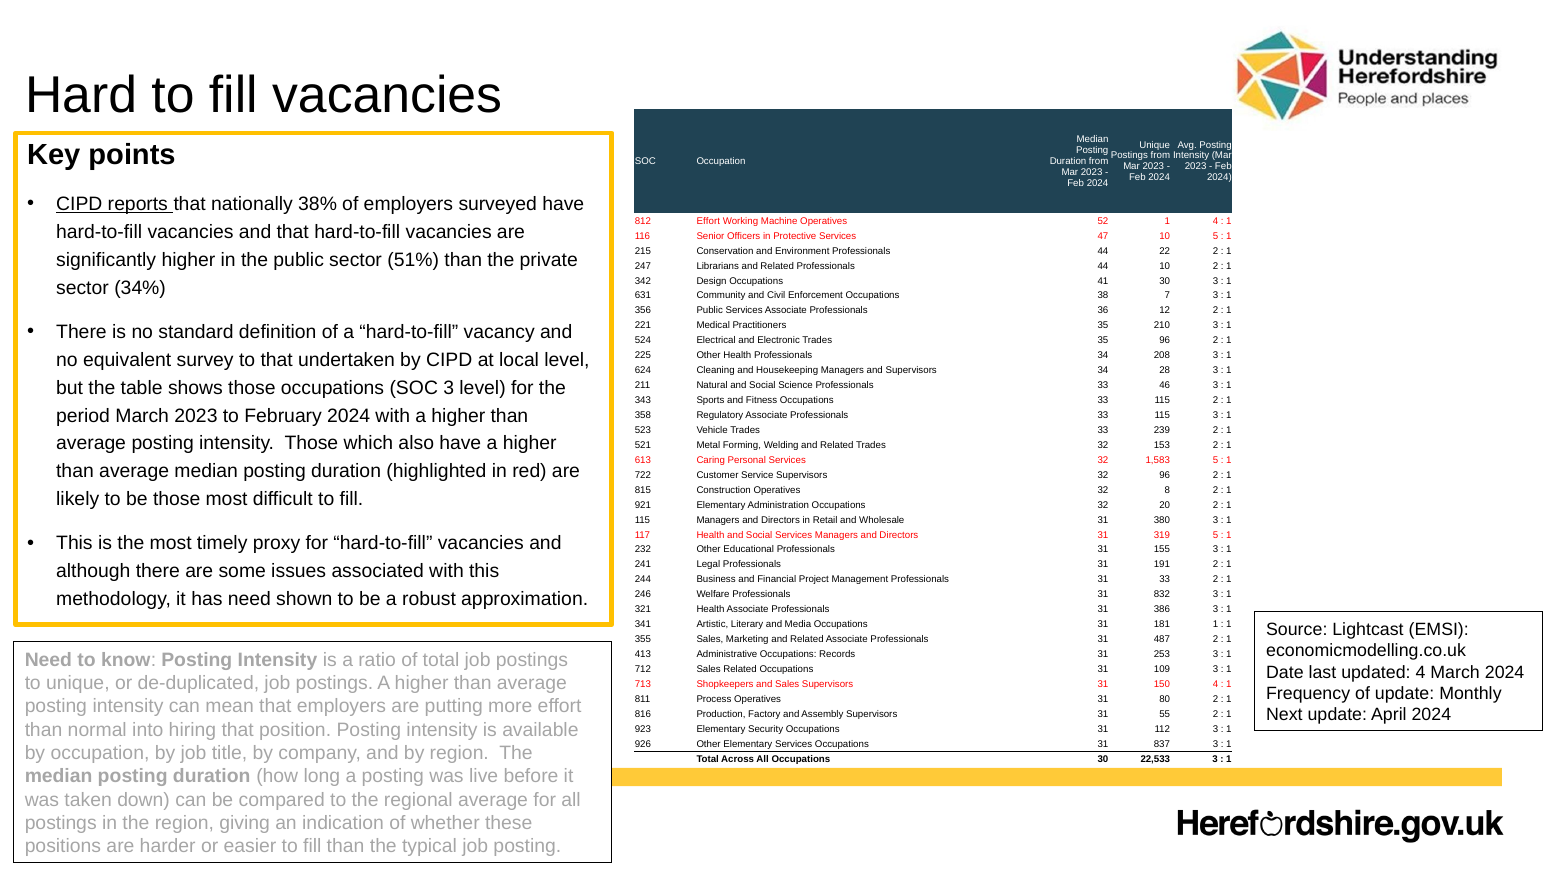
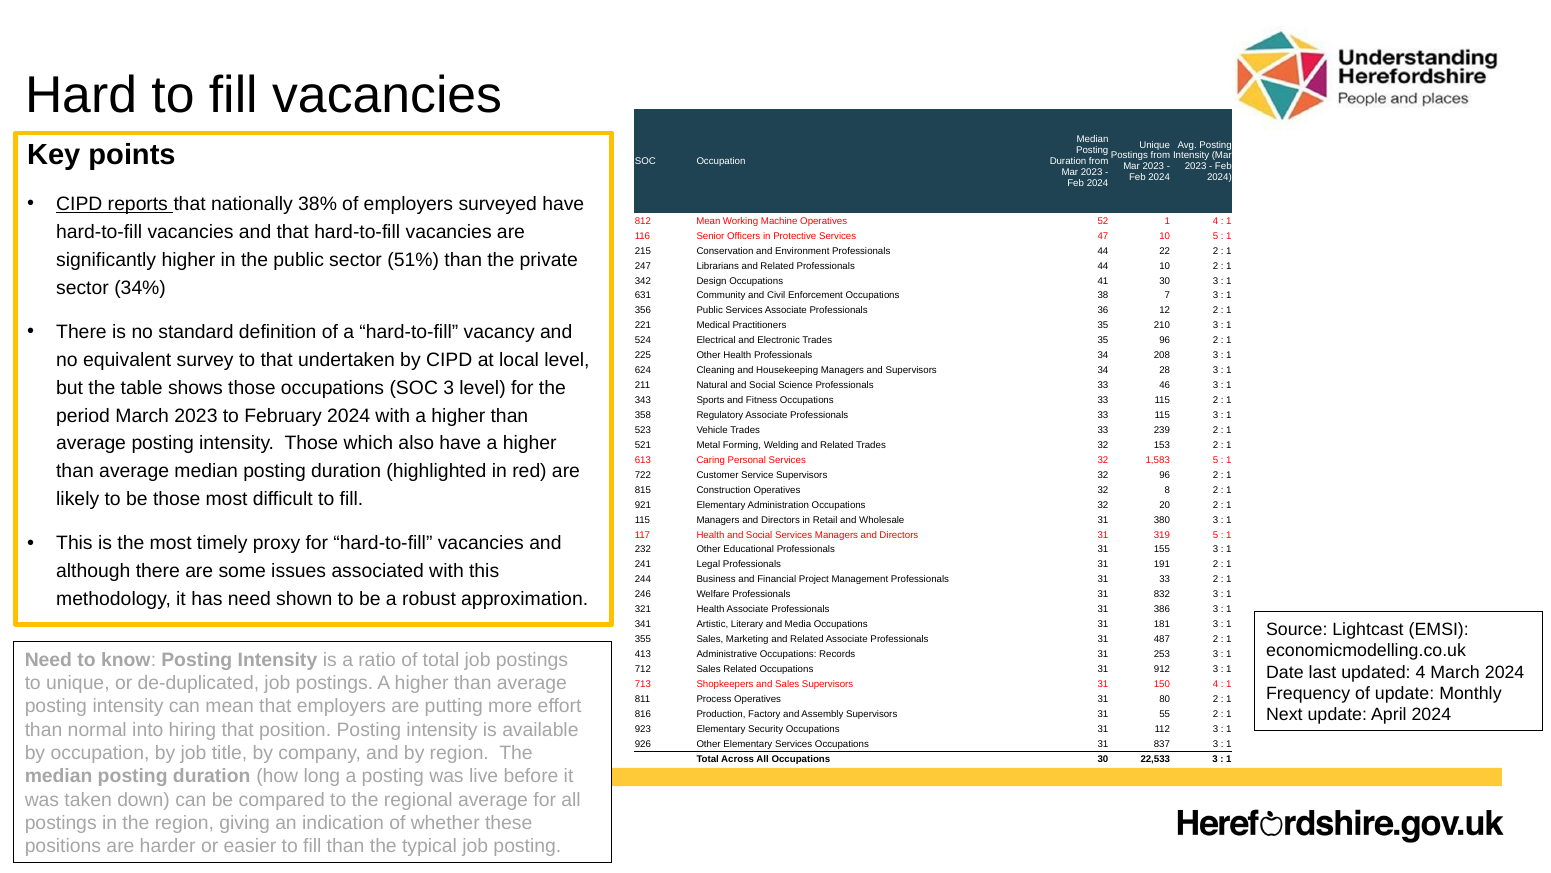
812 Effort: Effort -> Mean
181 1: 1 -> 3
109: 109 -> 912
